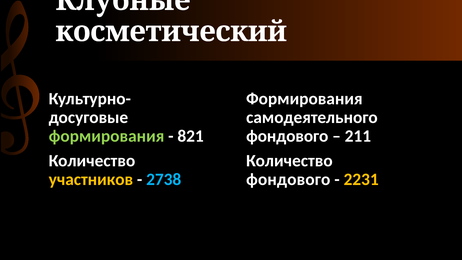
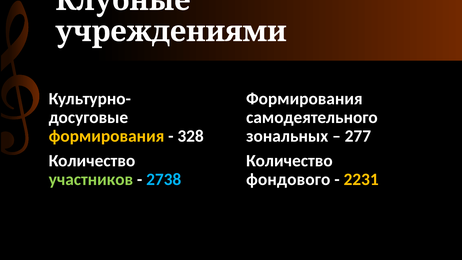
косметический: косметический -> учреждениями
формирования at (107, 136) colour: light green -> yellow
821: 821 -> 328
фондового at (287, 136): фондового -> зональных
211: 211 -> 277
участников colour: yellow -> light green
